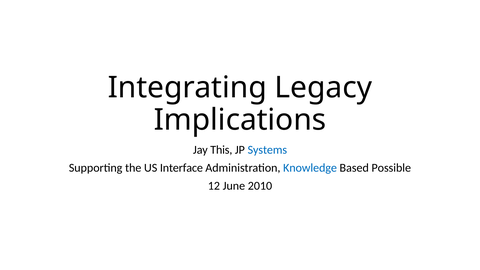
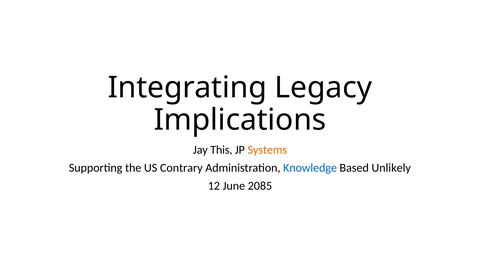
Systems colour: blue -> orange
Interface: Interface -> Contrary
Possible: Possible -> Unlikely
2010: 2010 -> 2085
